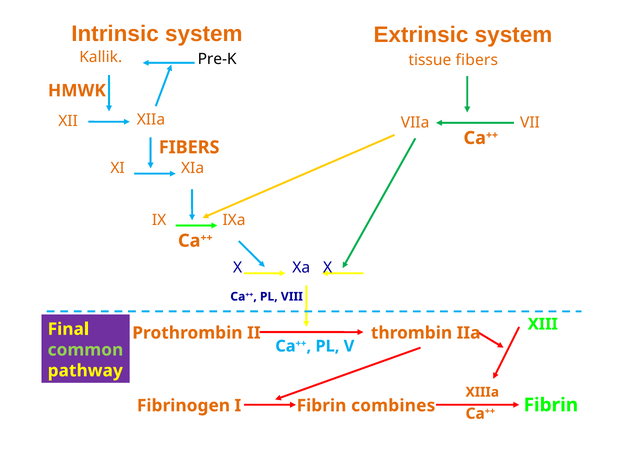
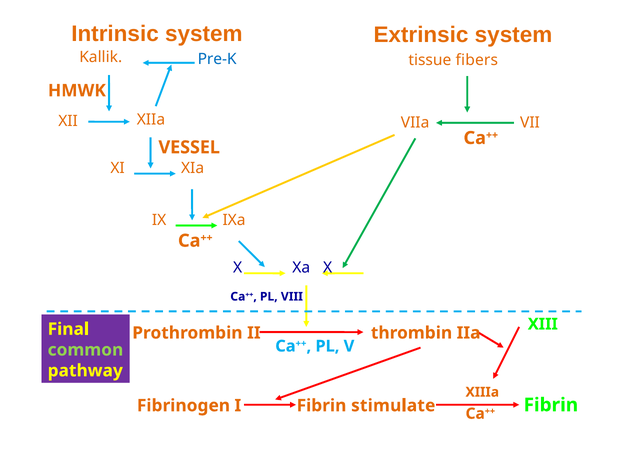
Pre-K colour: black -> blue
FIBERS at (189, 147): FIBERS -> VESSEL
combines: combines -> stimulate
